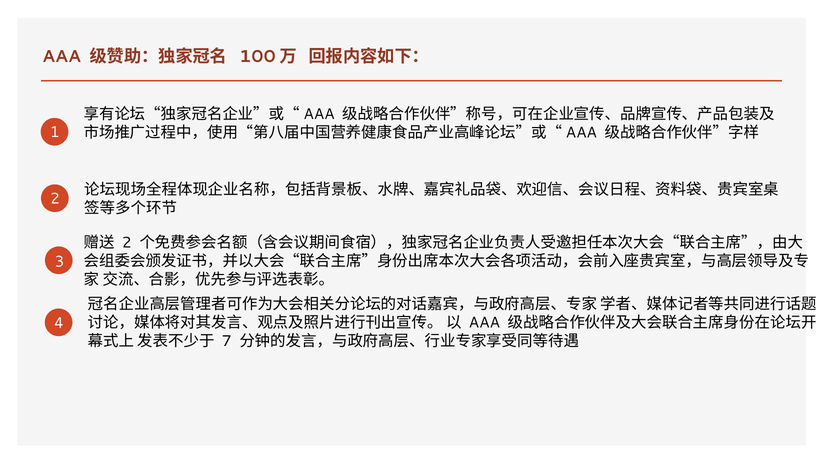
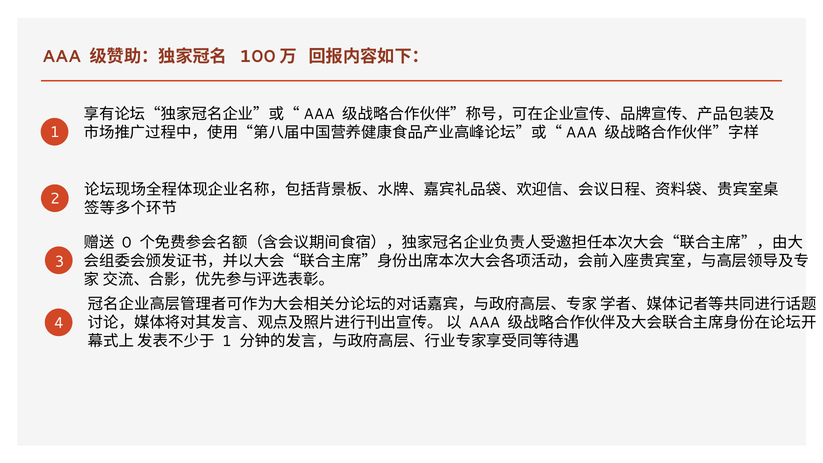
2 at (127, 243): 2 -> 0
7 at (227, 341): 7 -> 1
